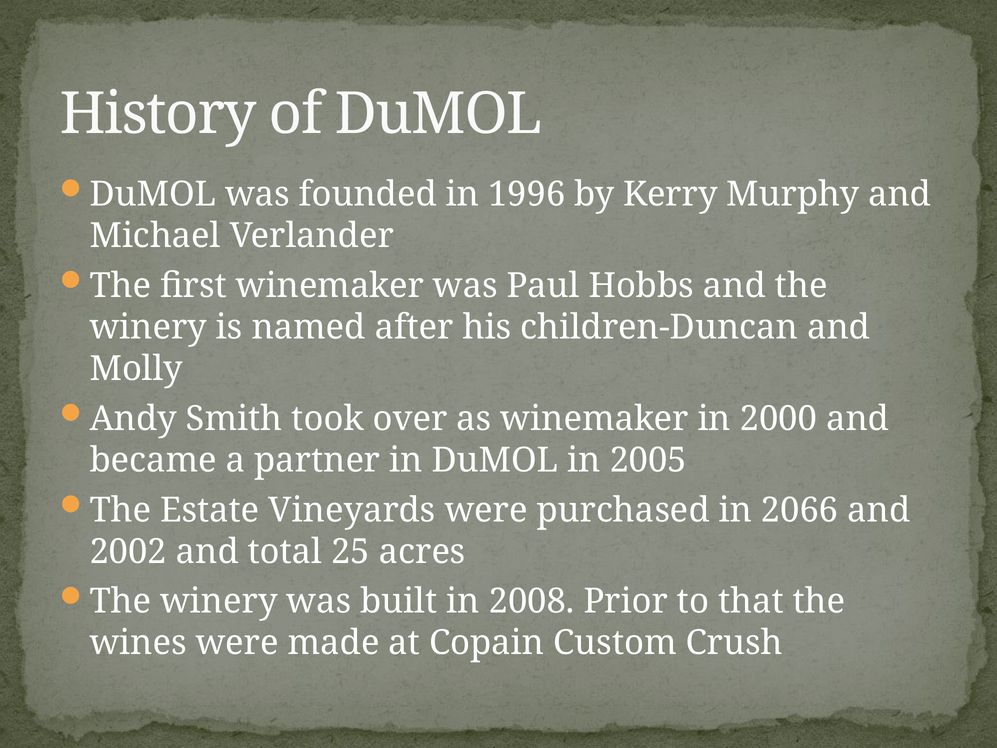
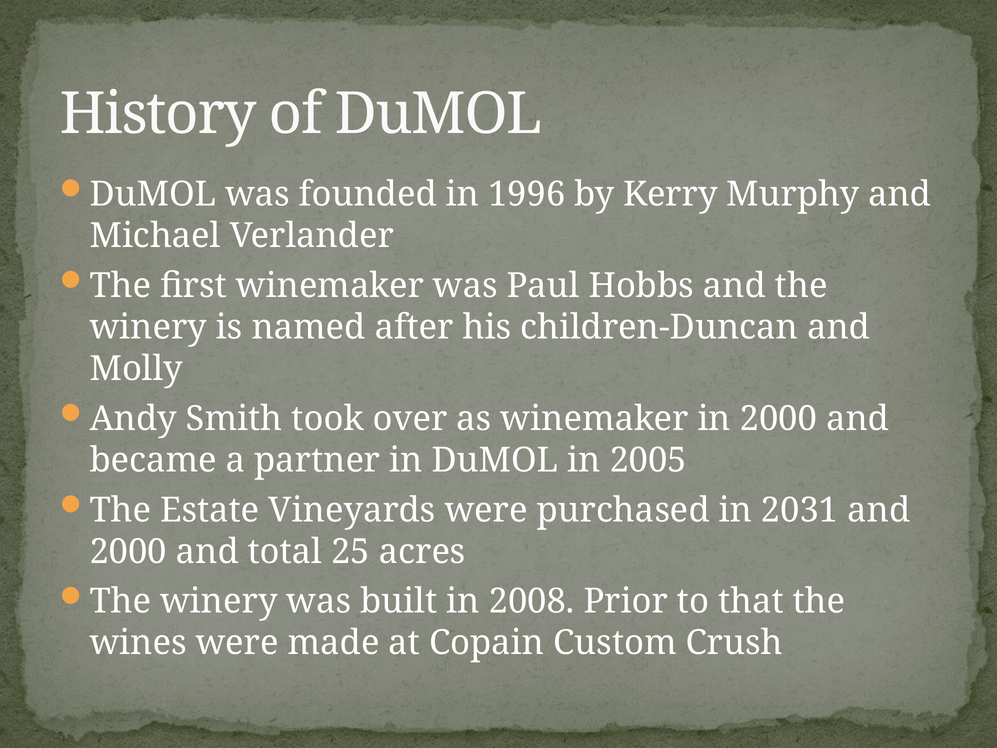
2066: 2066 -> 2031
2002 at (128, 551): 2002 -> 2000
